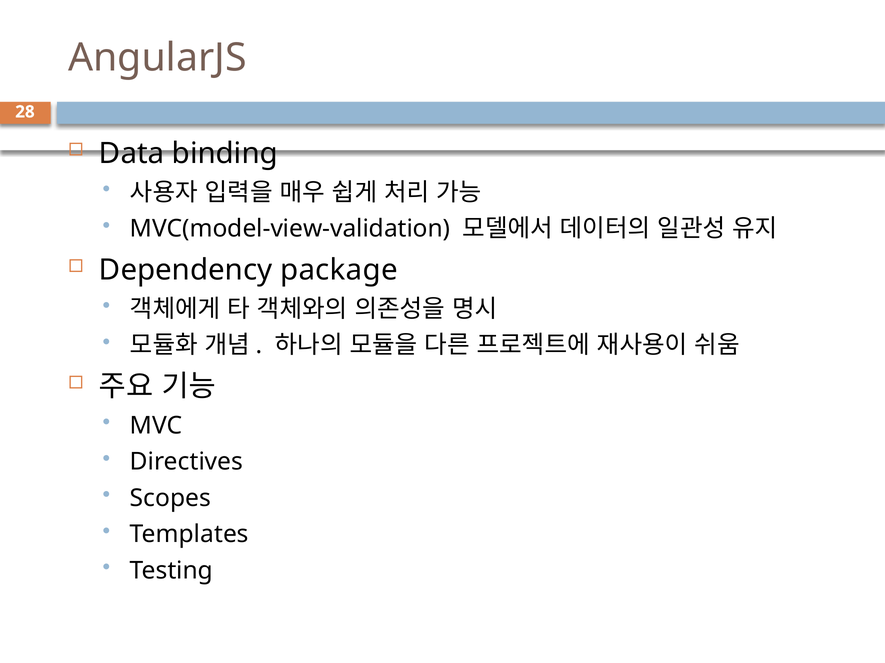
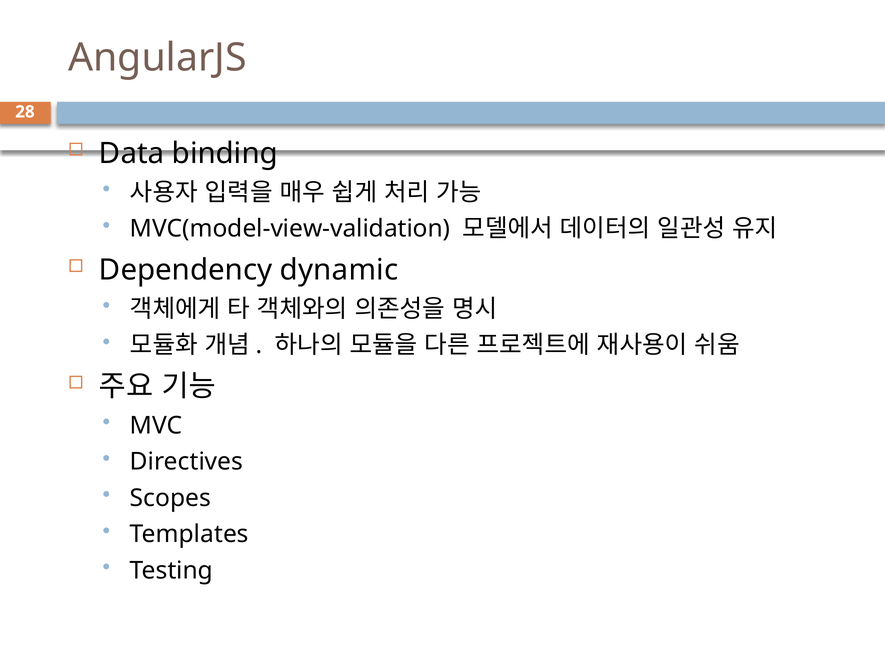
package: package -> dynamic
